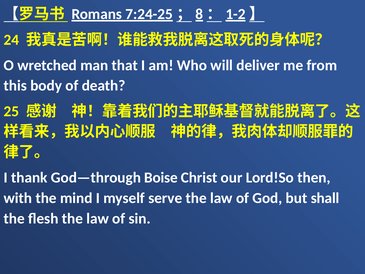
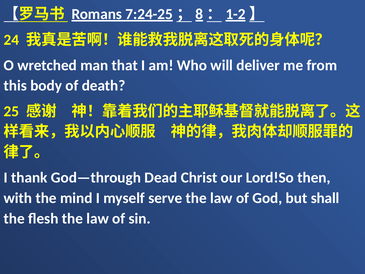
Boise: Boise -> Dead
